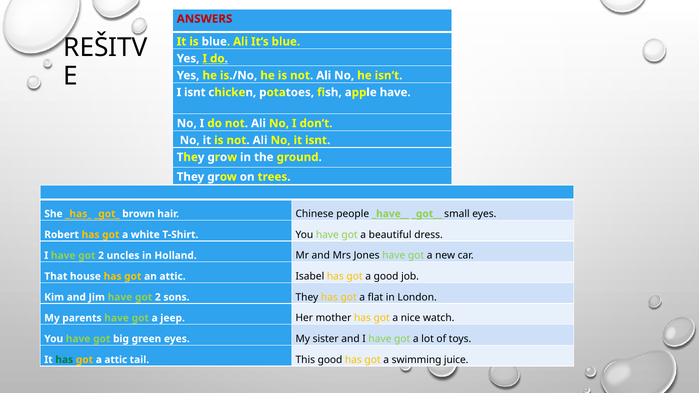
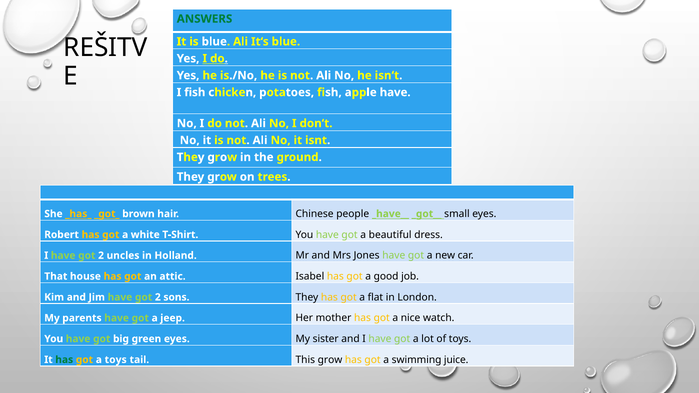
ANSWERS colour: red -> green
I isnt: isnt -> fish
a attic: attic -> toys
This good: good -> grow
